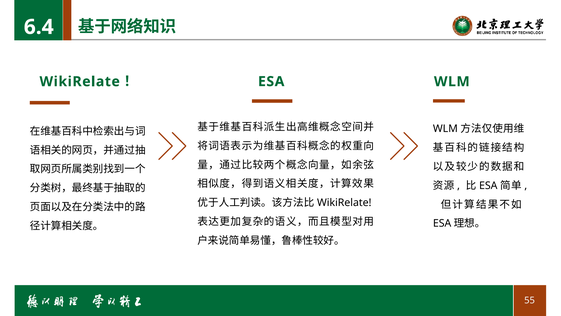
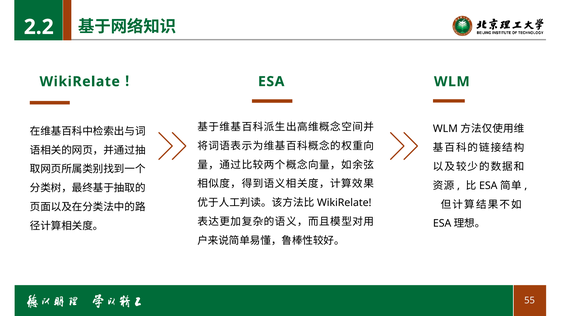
6.4: 6.4 -> 2.2
